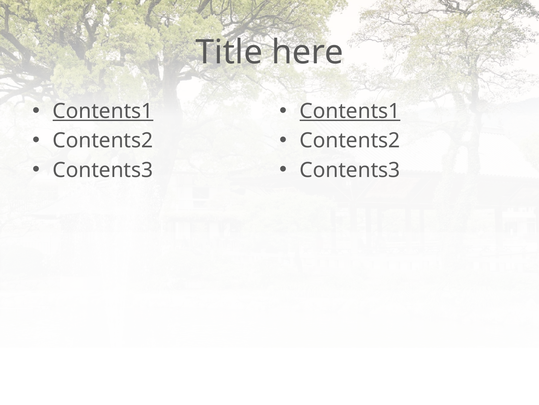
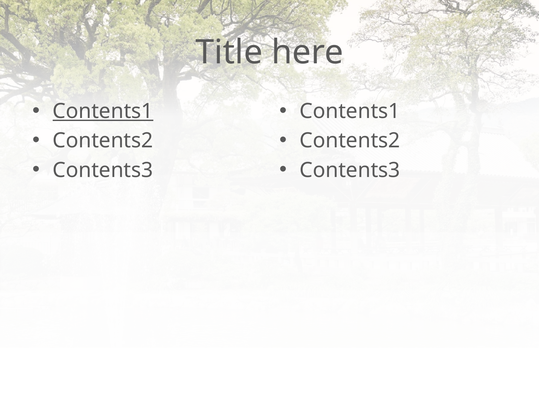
Contents1 at (350, 111) underline: present -> none
